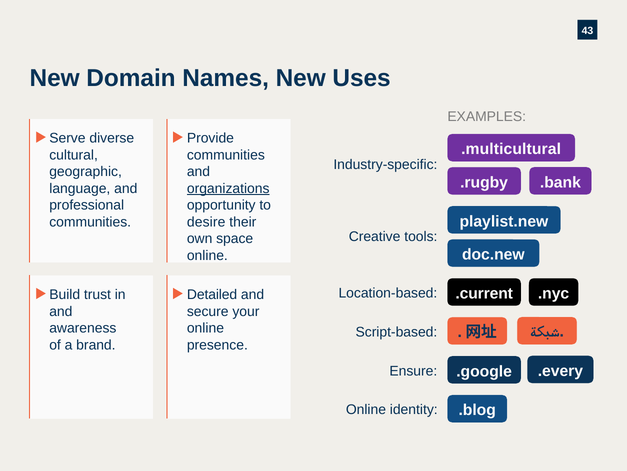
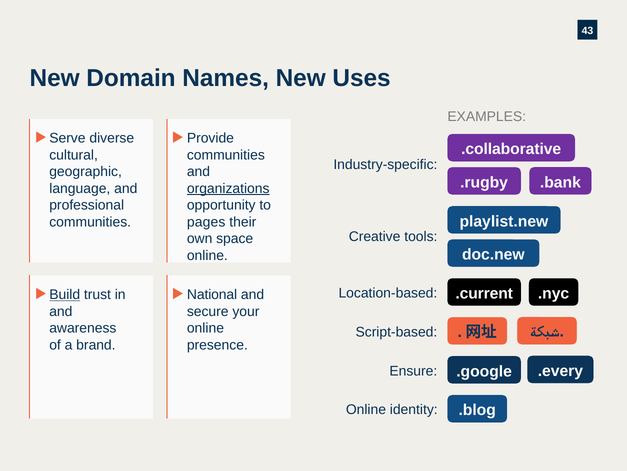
.multicultural: .multicultural -> .collaborative
desire: desire -> pages
Build underline: none -> present
Detailed: Detailed -> National
